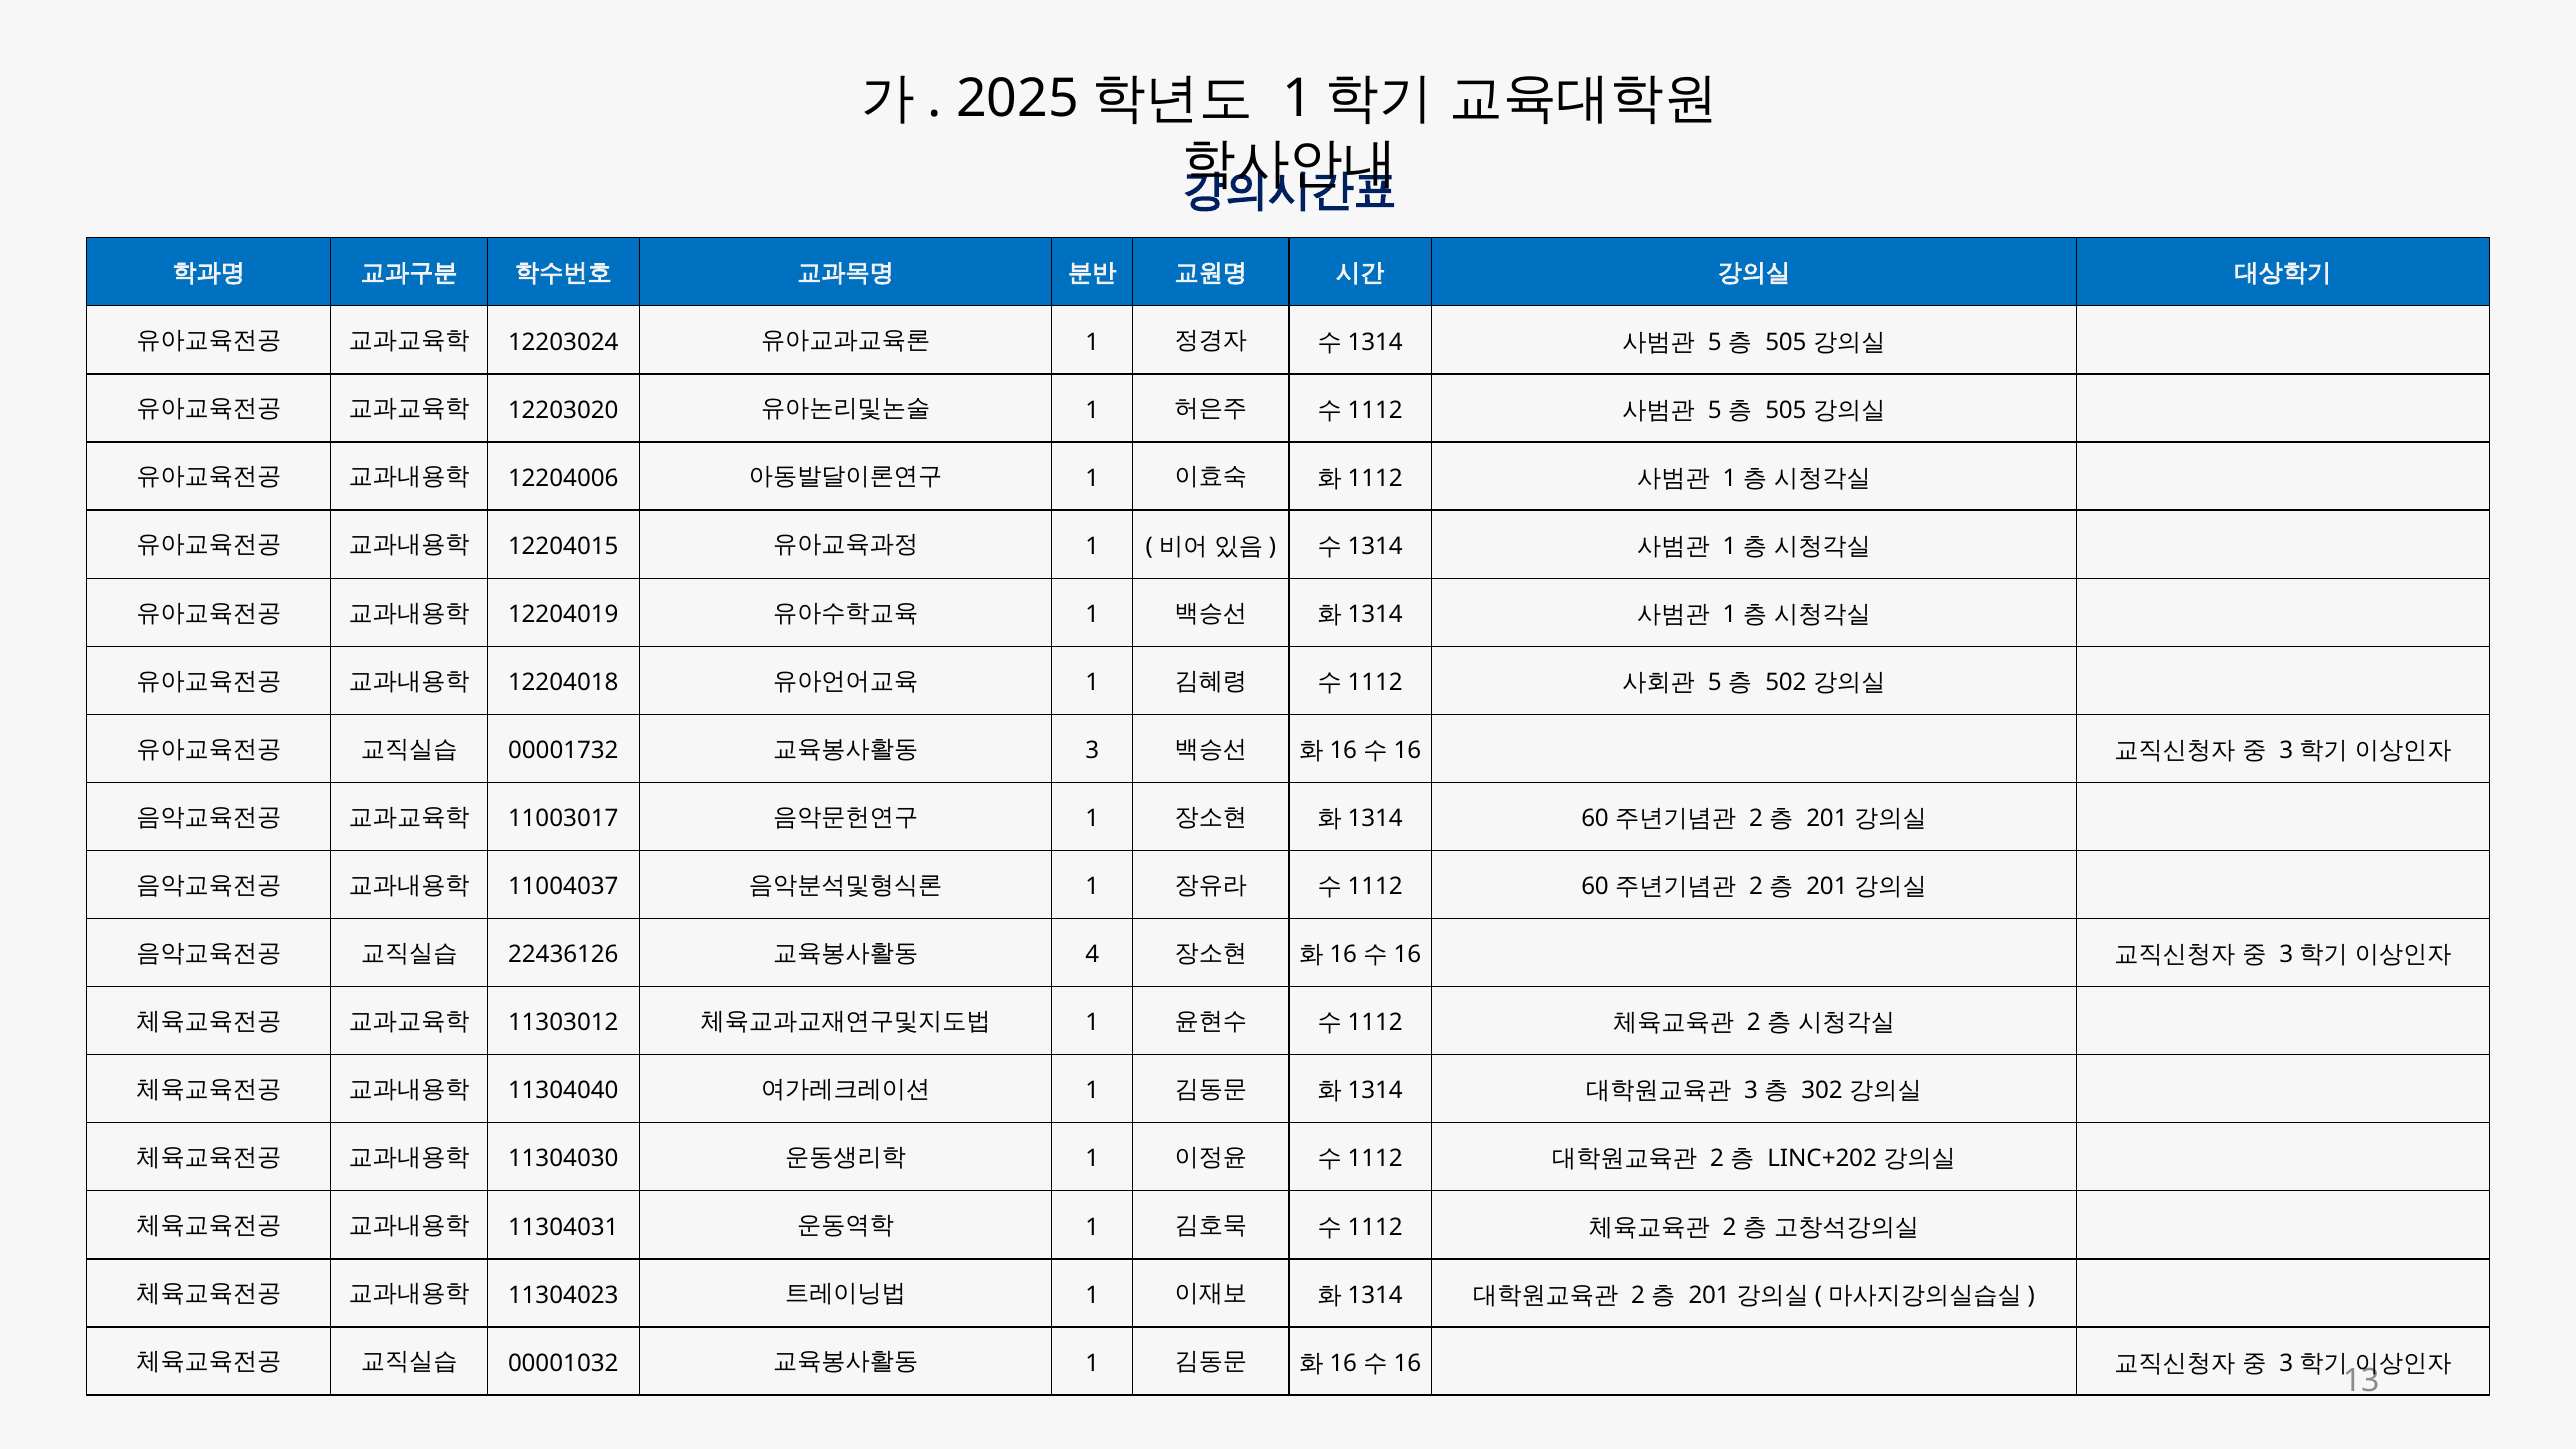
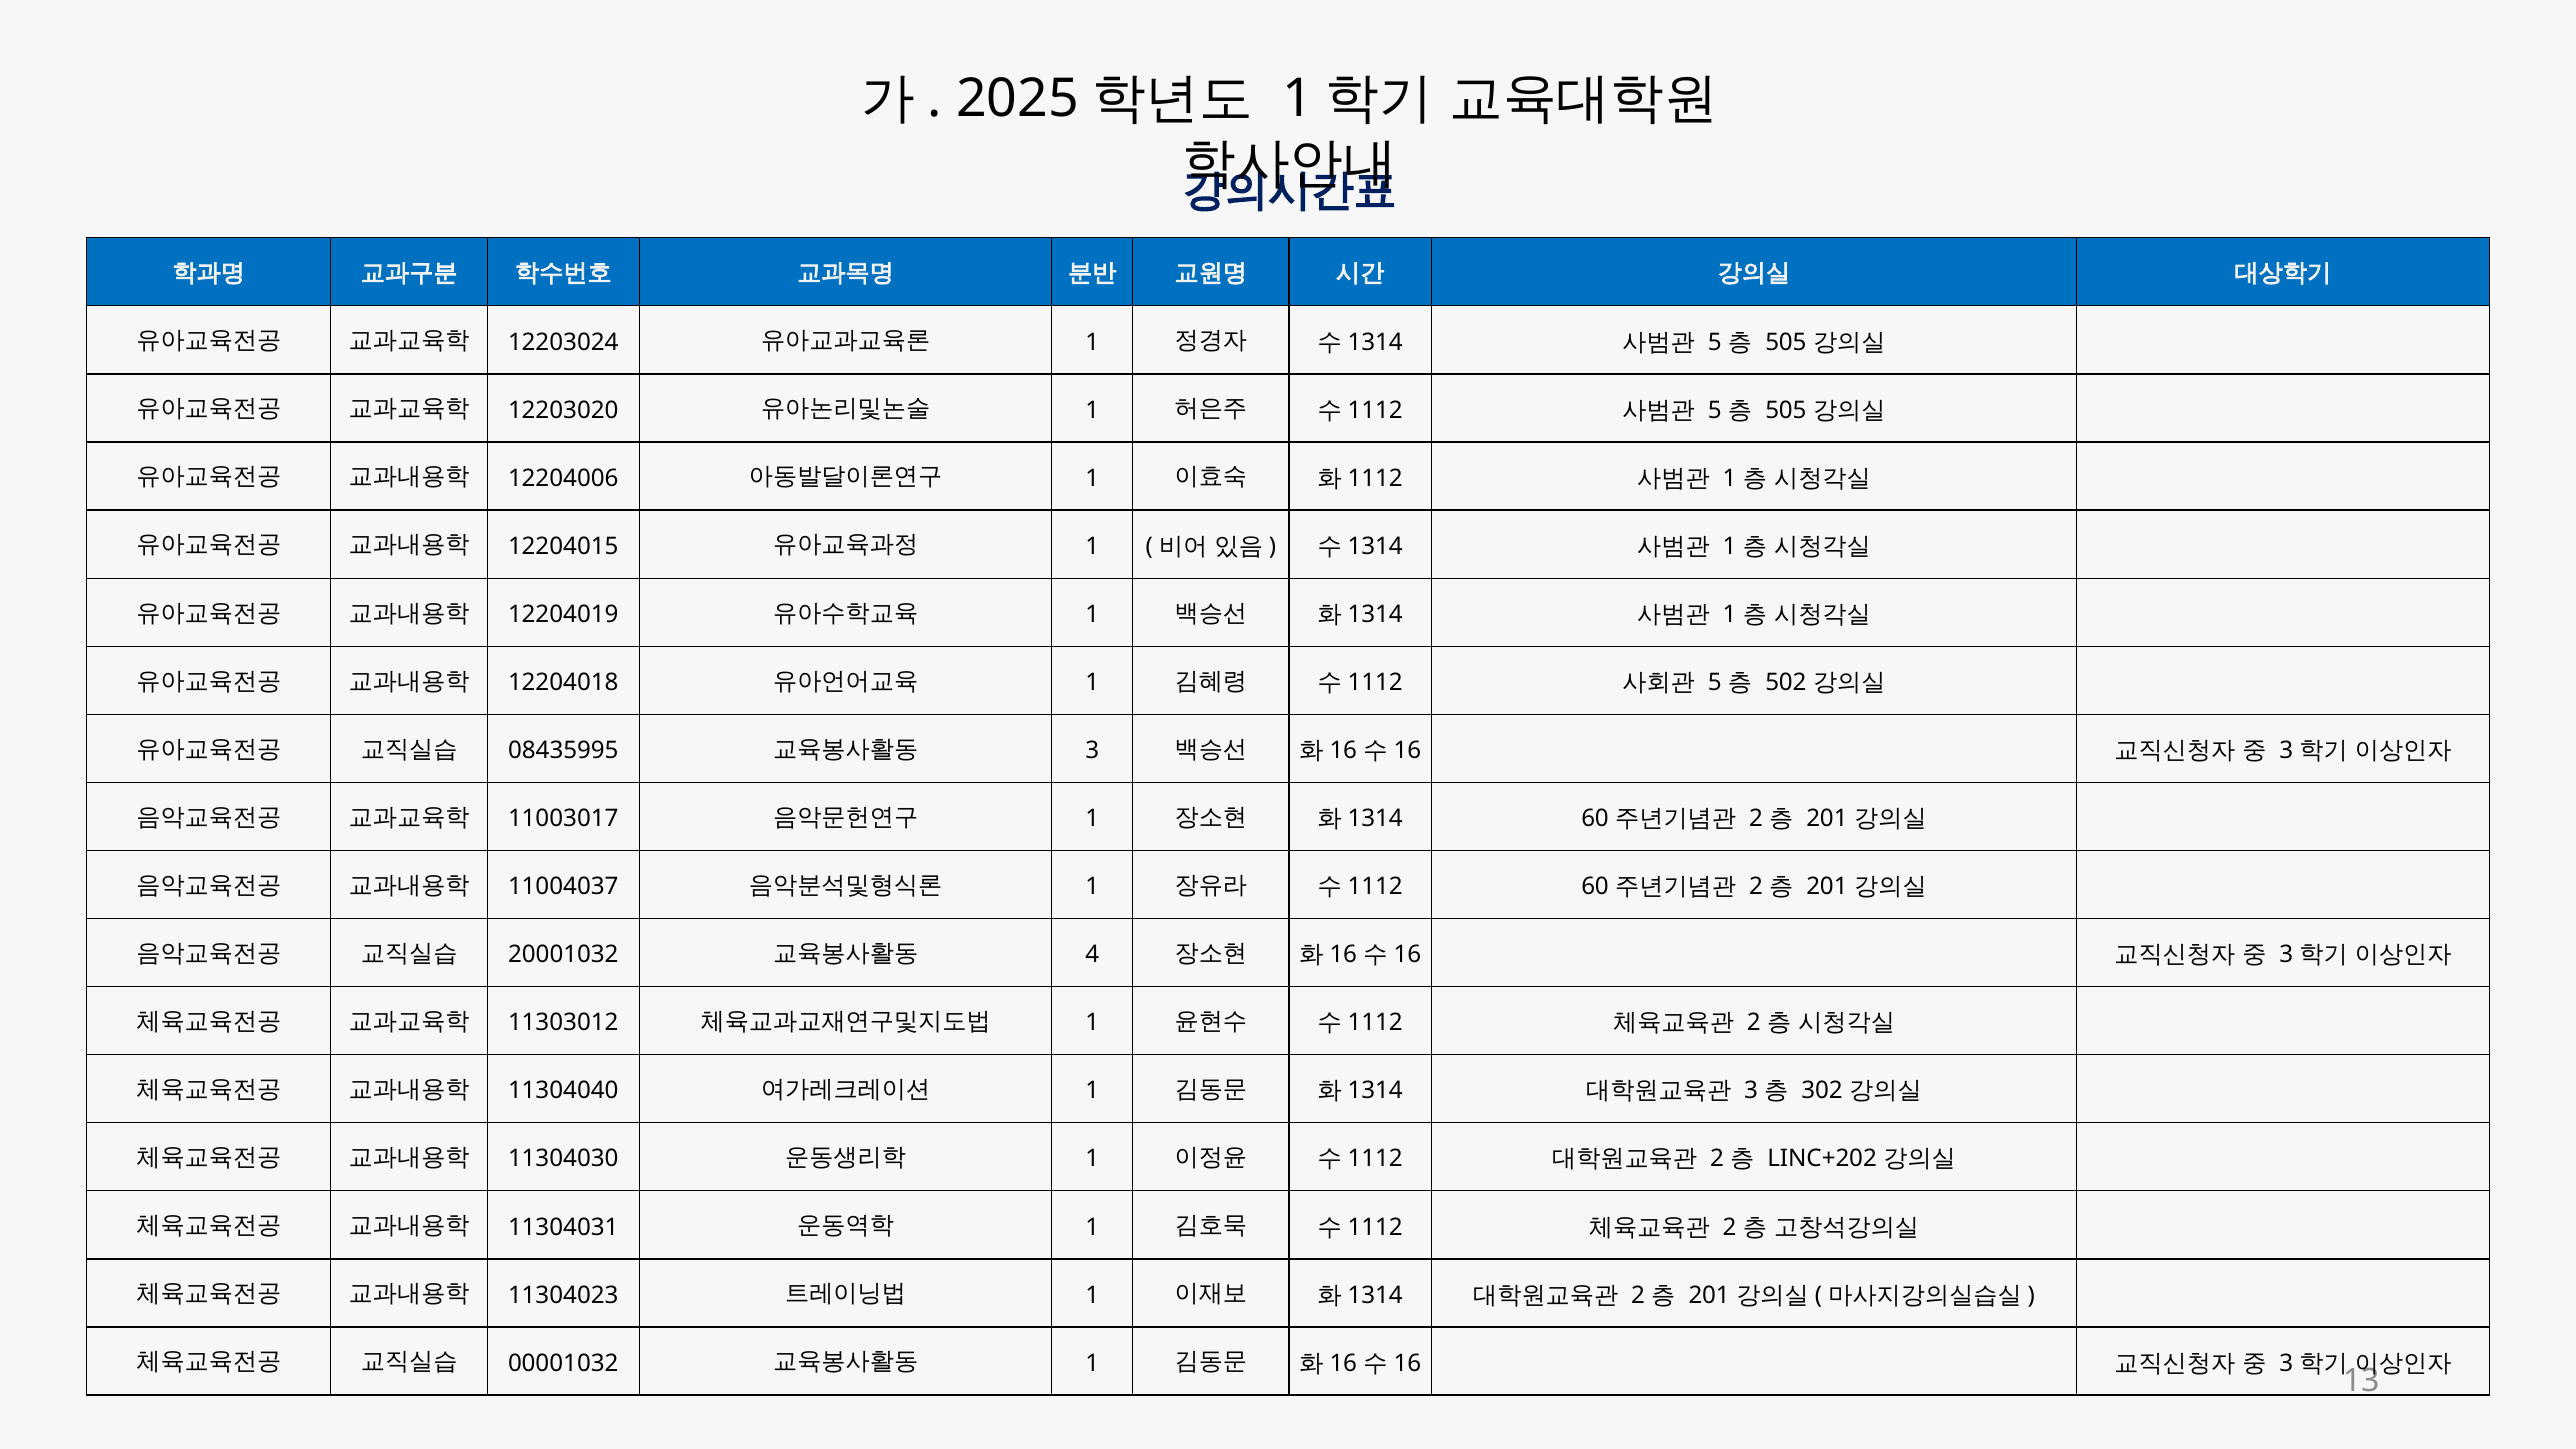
00001732: 00001732 -> 08435995
22436126: 22436126 -> 20001032
